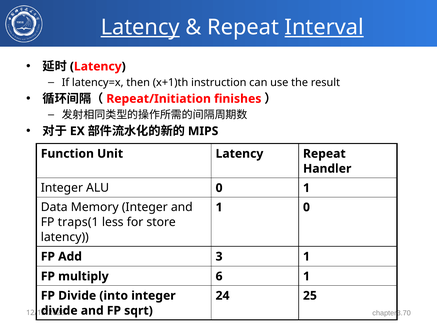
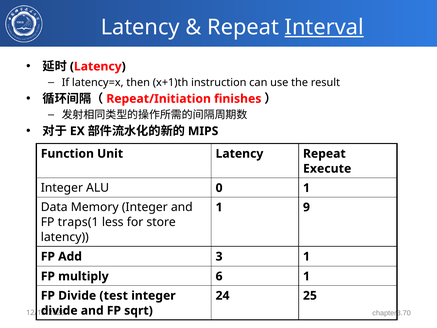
Latency at (140, 27) underline: present -> none
Handler: Handler -> Execute
1 0: 0 -> 9
into: into -> test
